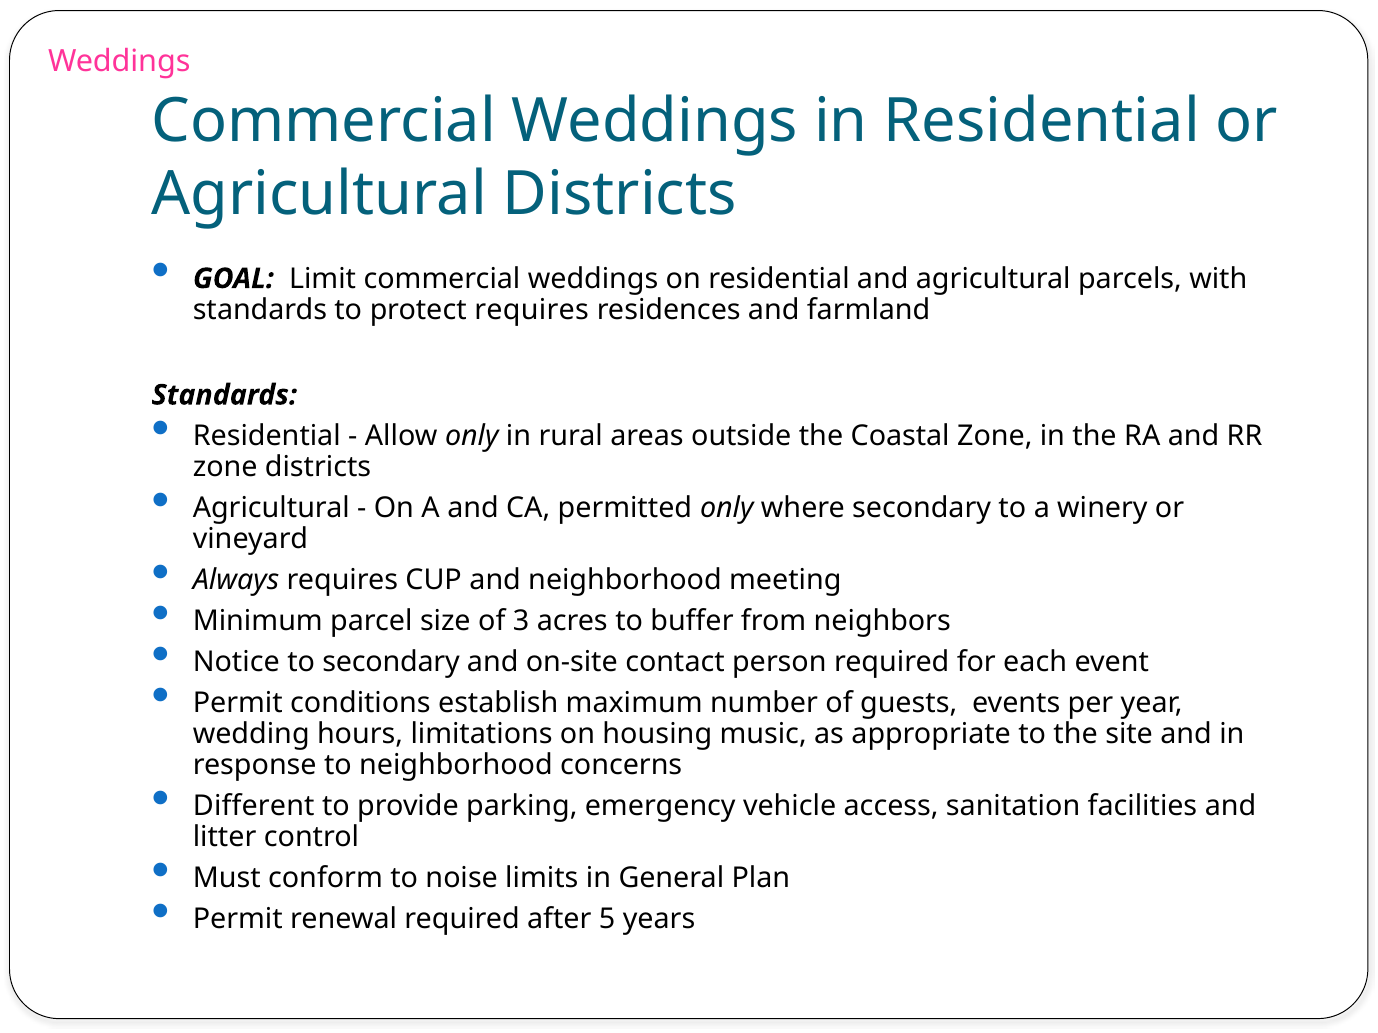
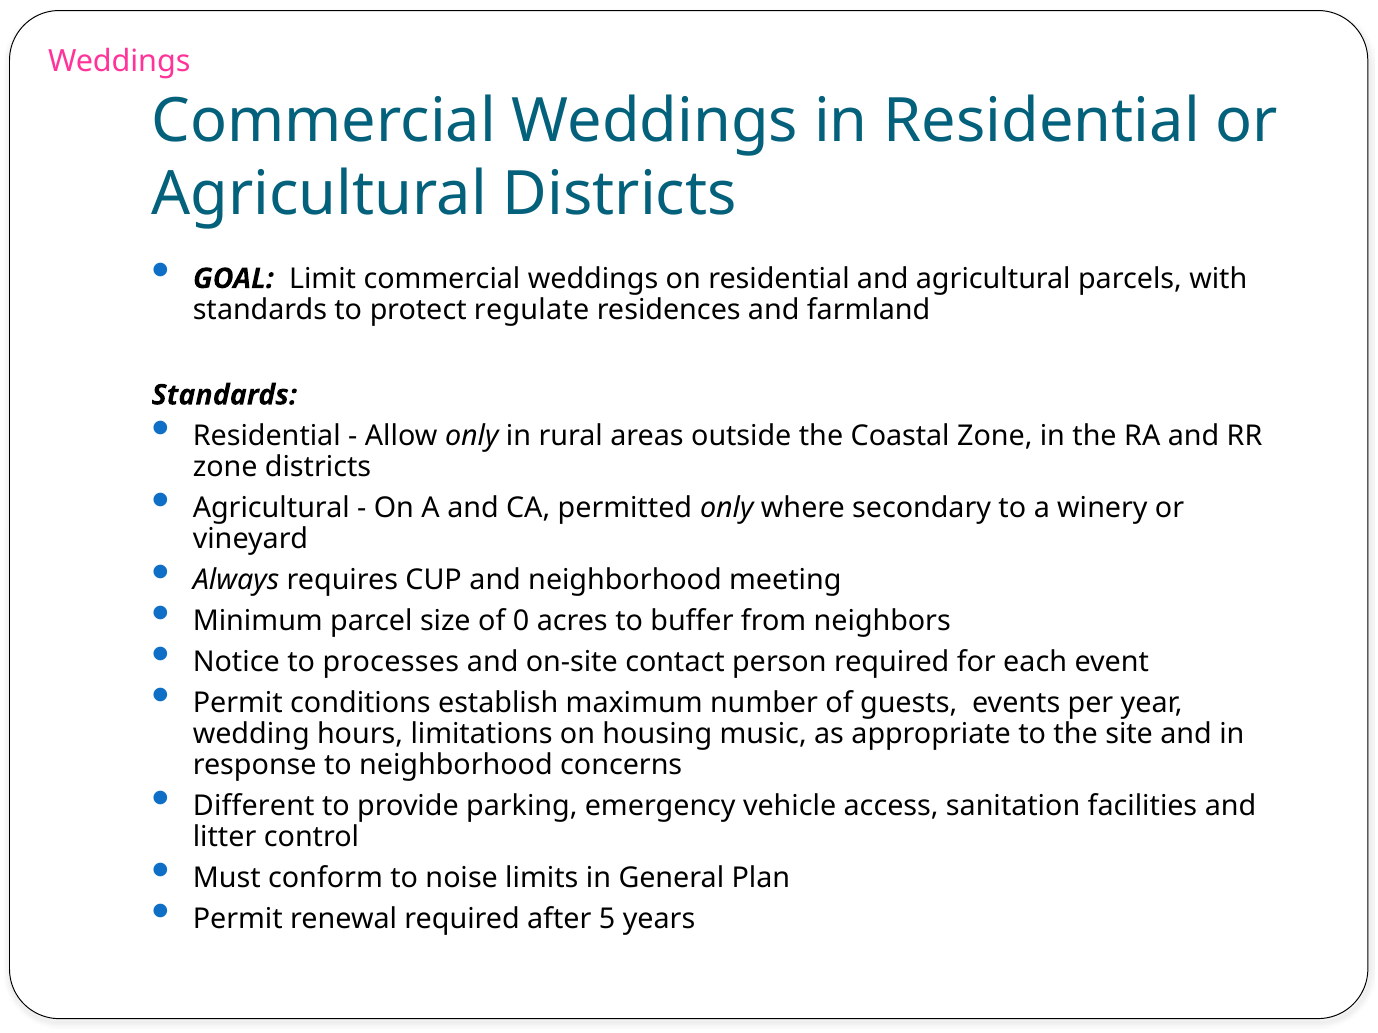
protect requires: requires -> regulate
3: 3 -> 0
to secondary: secondary -> processes
